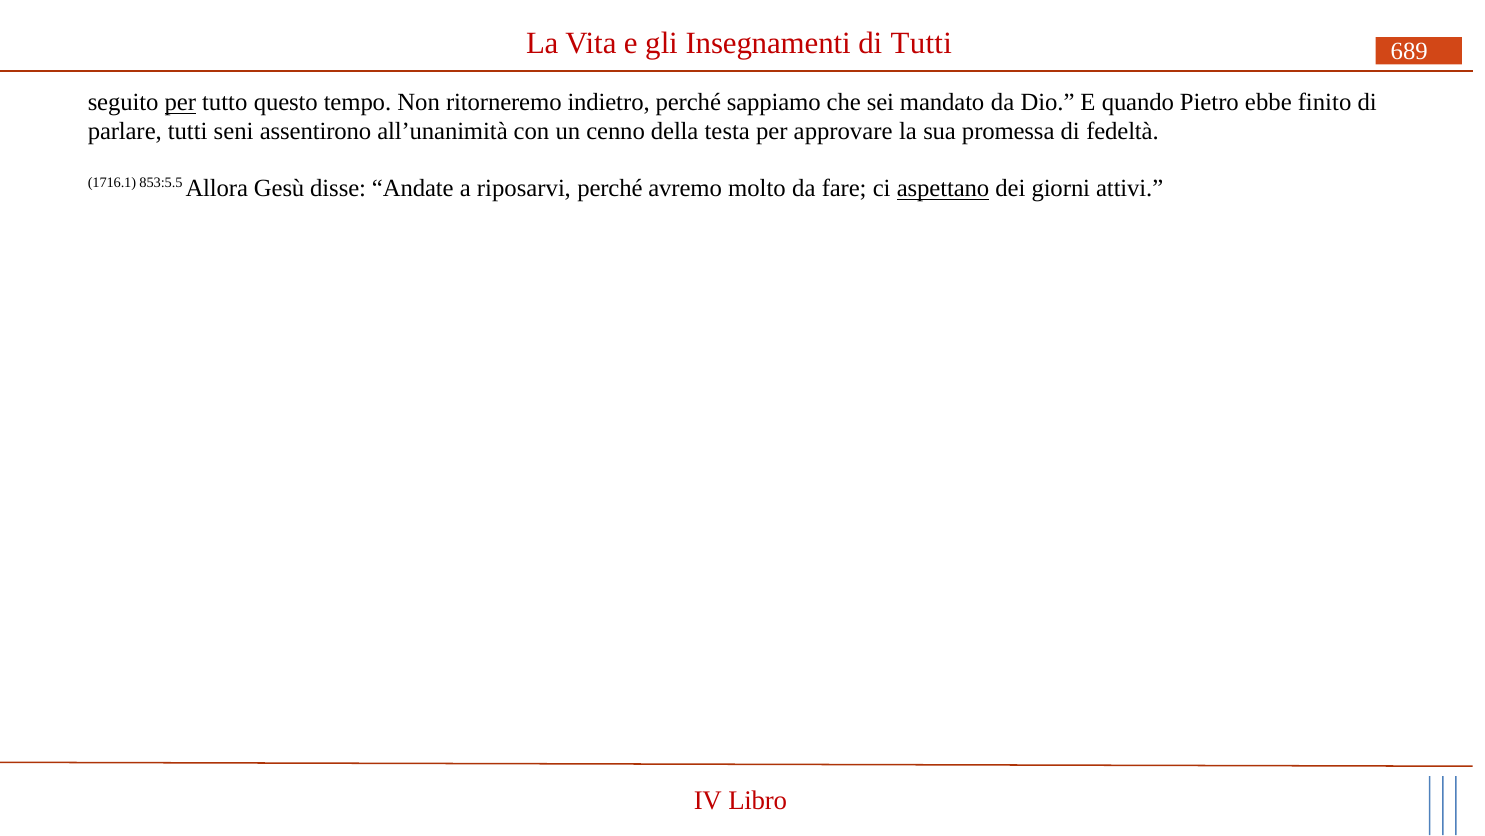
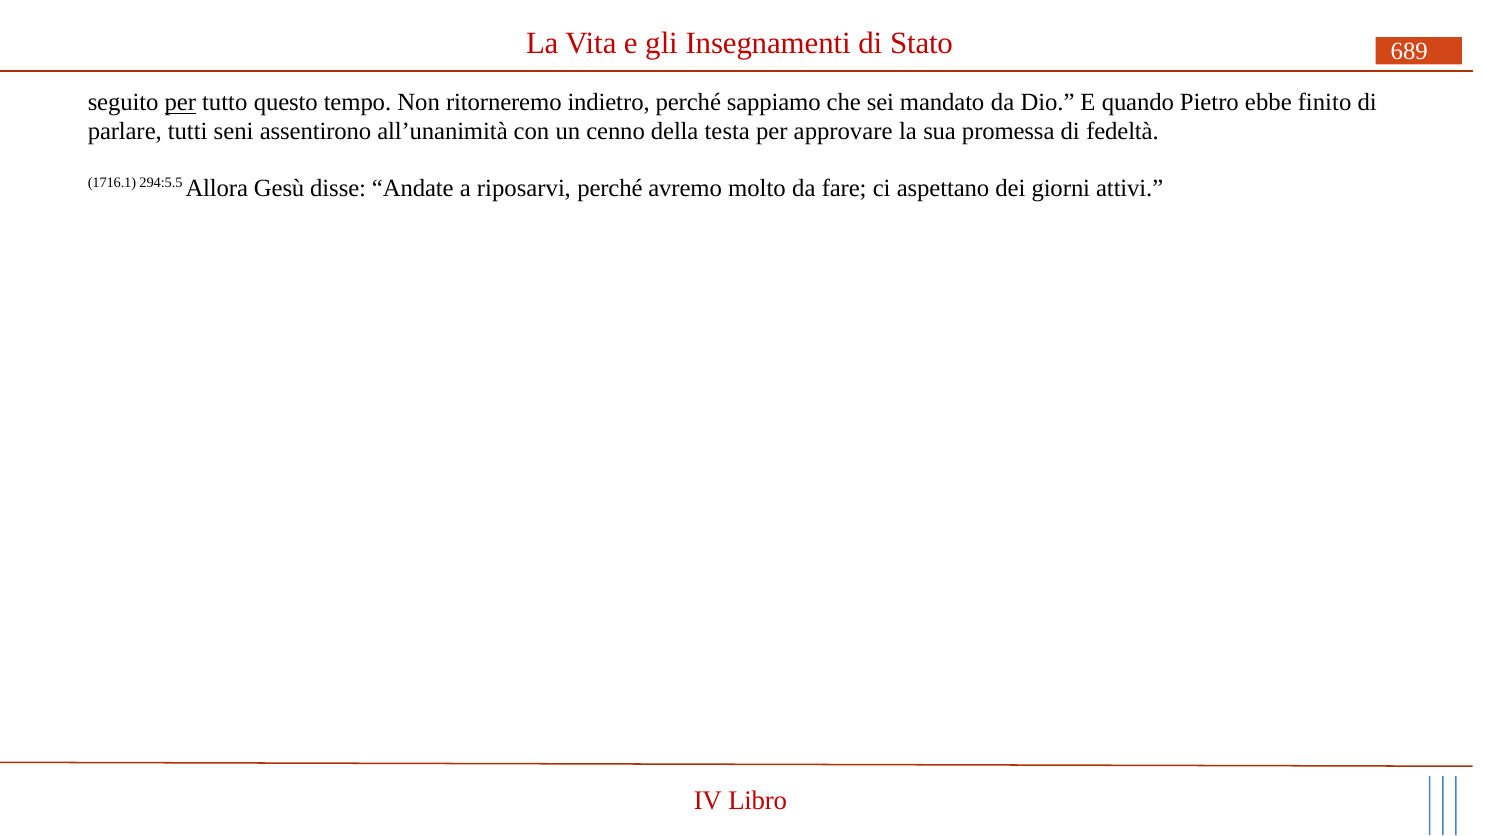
di Tutti: Tutti -> Stato
853:5.5: 853:5.5 -> 294:5.5
aspettano underline: present -> none
